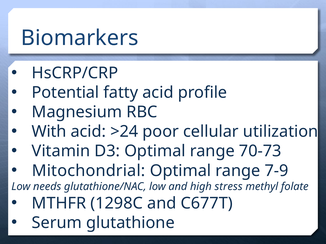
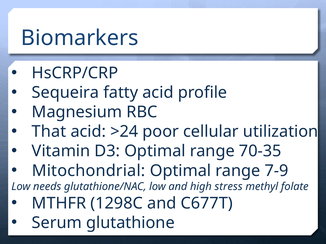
Potential: Potential -> Sequeira
With: With -> That
70-73: 70-73 -> 70-35
